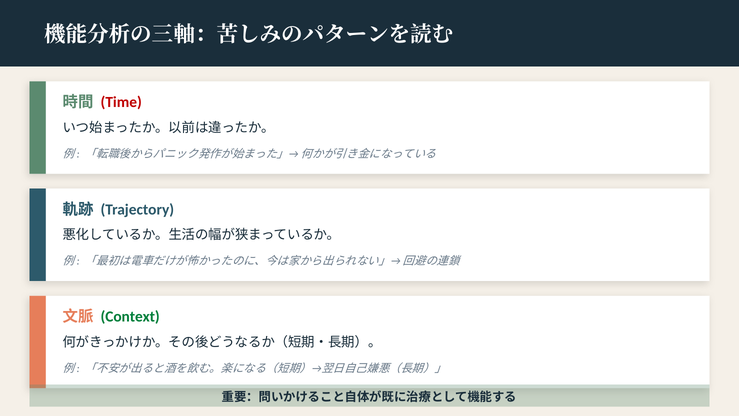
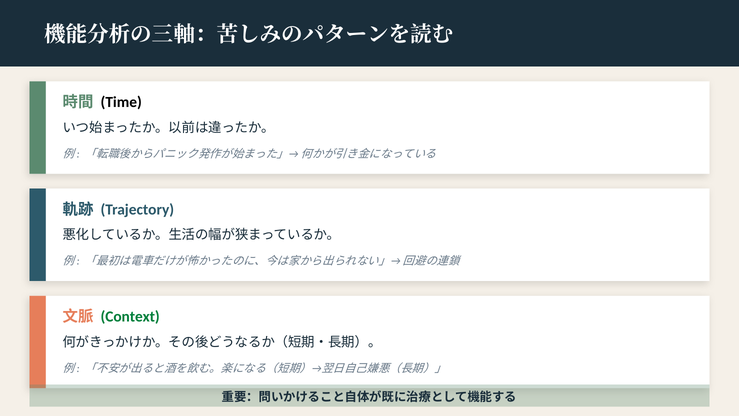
Time colour: red -> black
